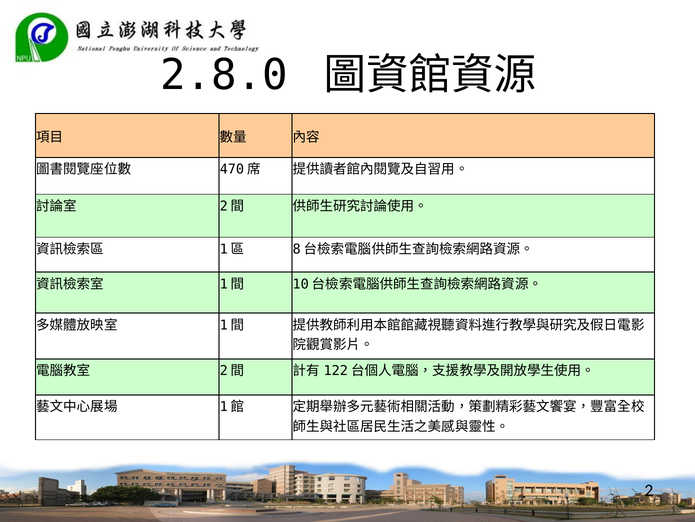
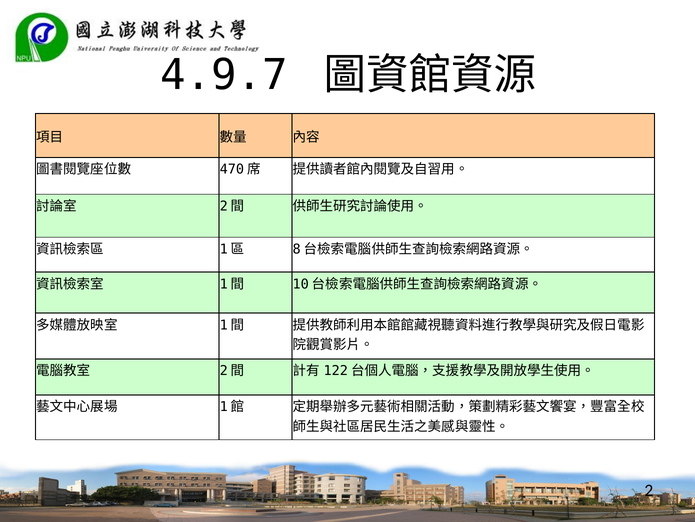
2.8.0: 2.8.0 -> 4.9.7
